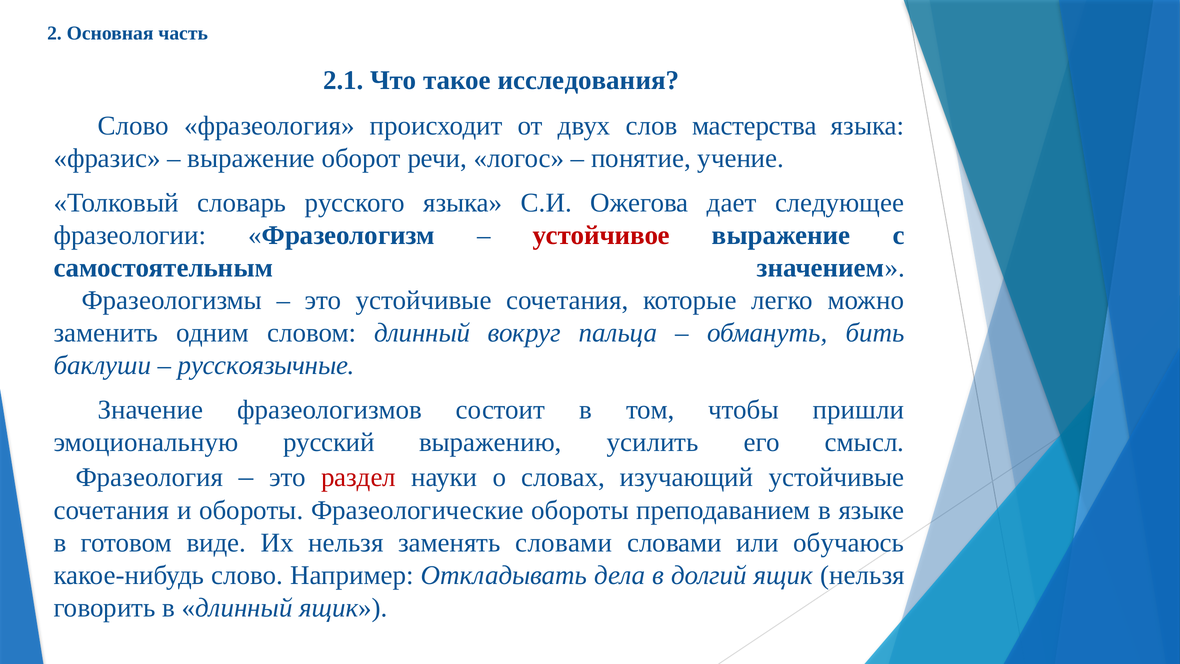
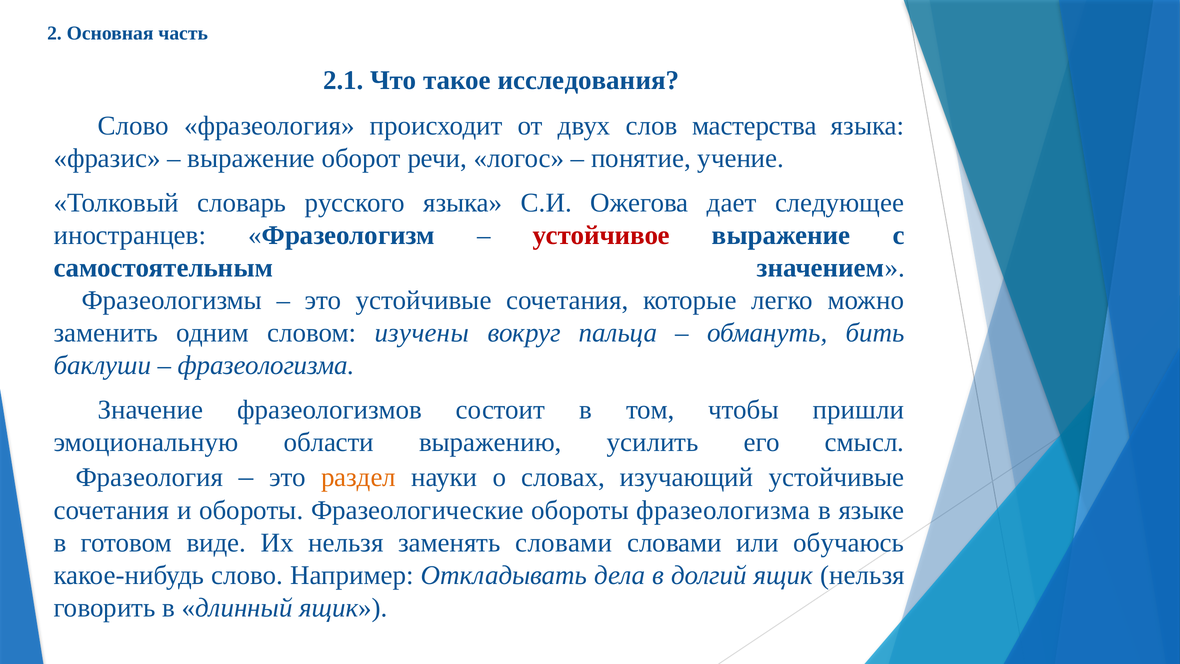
фразеологии: фразеологии -> иностранцев
словом длинный: длинный -> изучены
русскоязычные at (266, 365): русскоязычные -> фразеологизма
русский: русский -> области
раздел colour: red -> orange
обороты преподаванием: преподаванием -> фразеологизма
